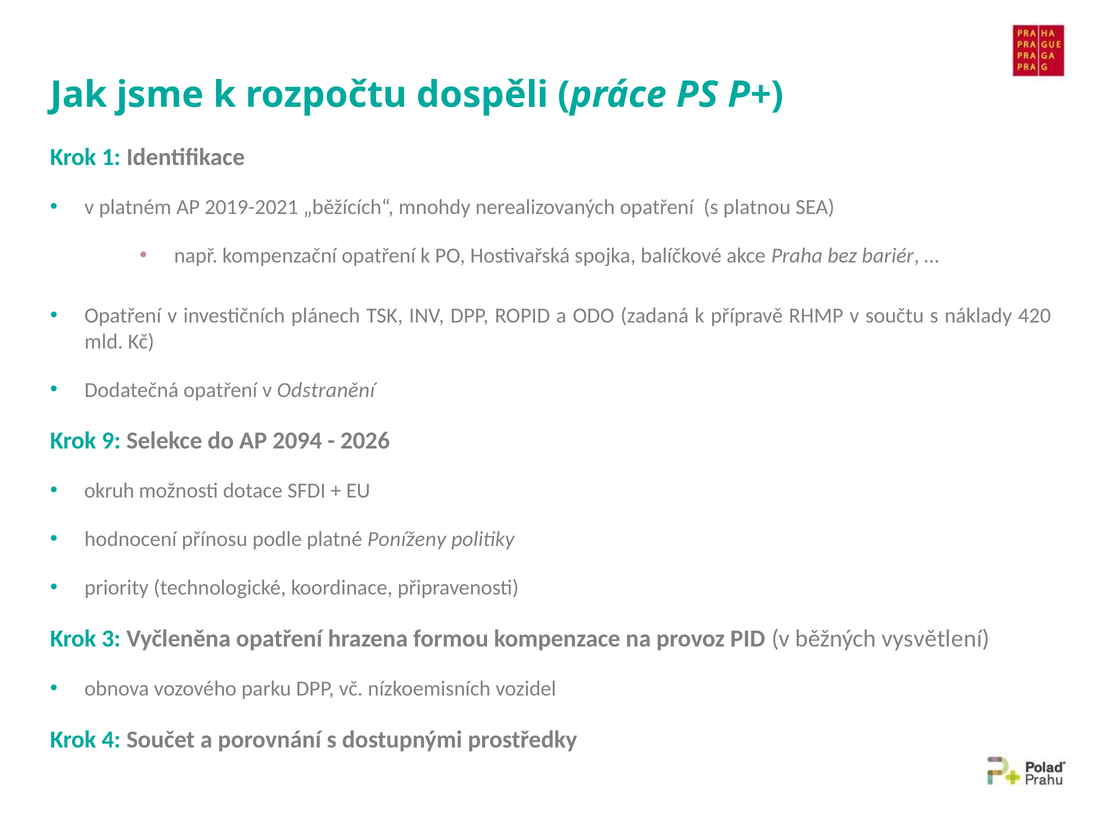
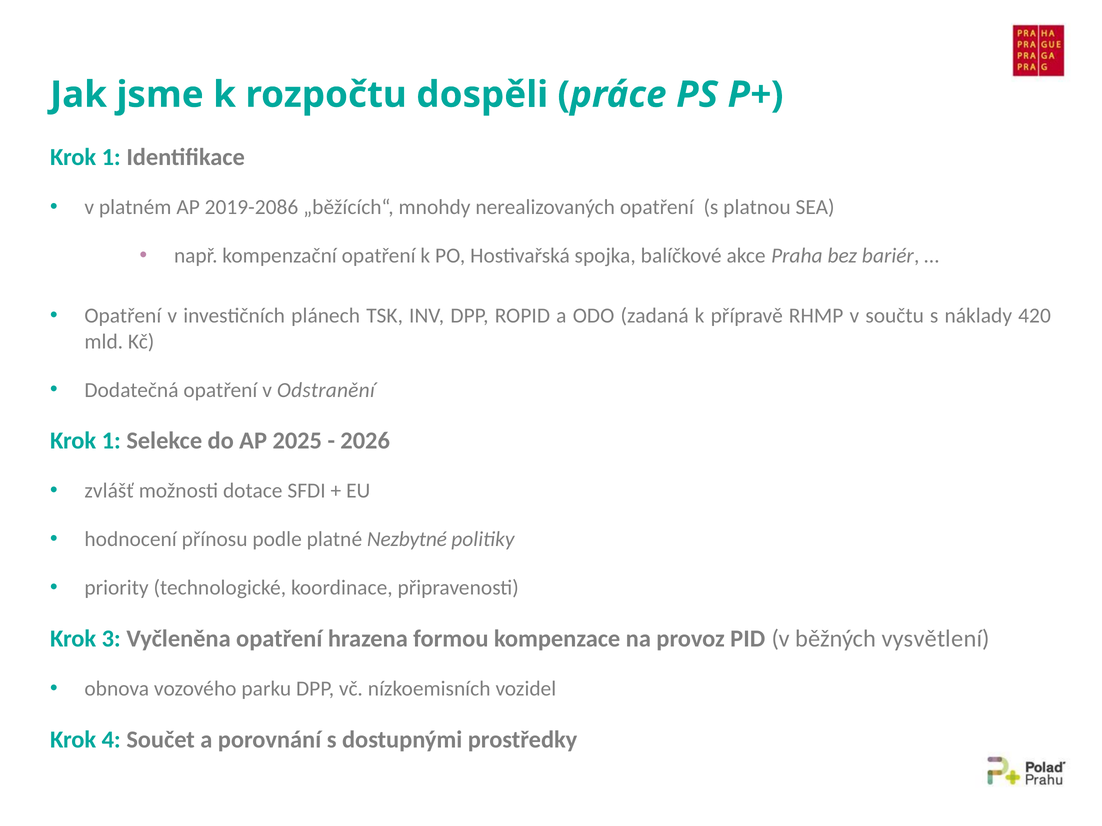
2019-2021: 2019-2021 -> 2019-2086
9 at (111, 441): 9 -> 1
2094: 2094 -> 2025
okruh: okruh -> zvlášť
Poníženy: Poníženy -> Nezbytné
